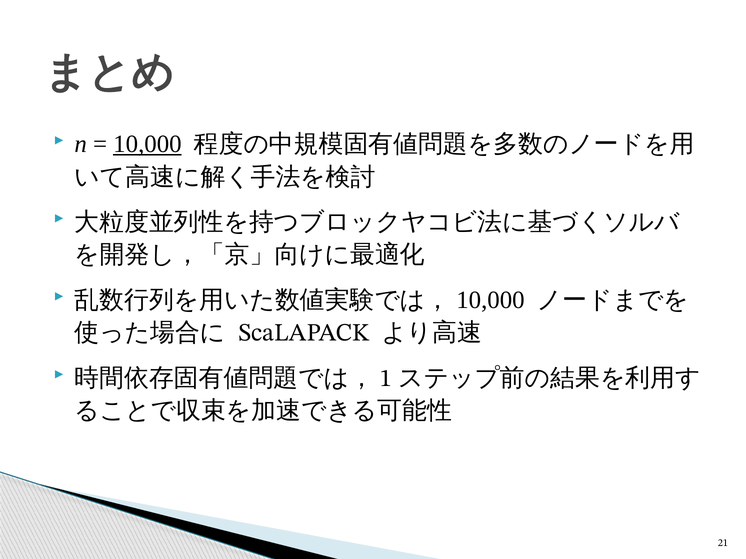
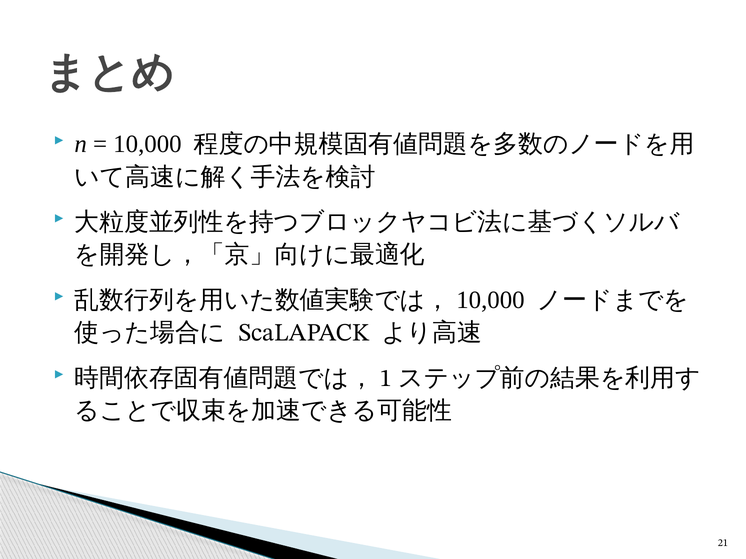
10,000 underline: present -> none
